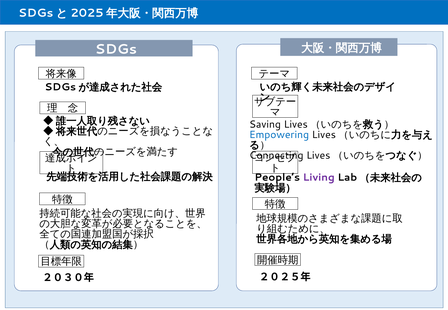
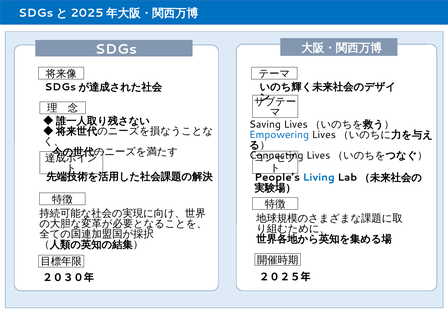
Living colour: purple -> blue
